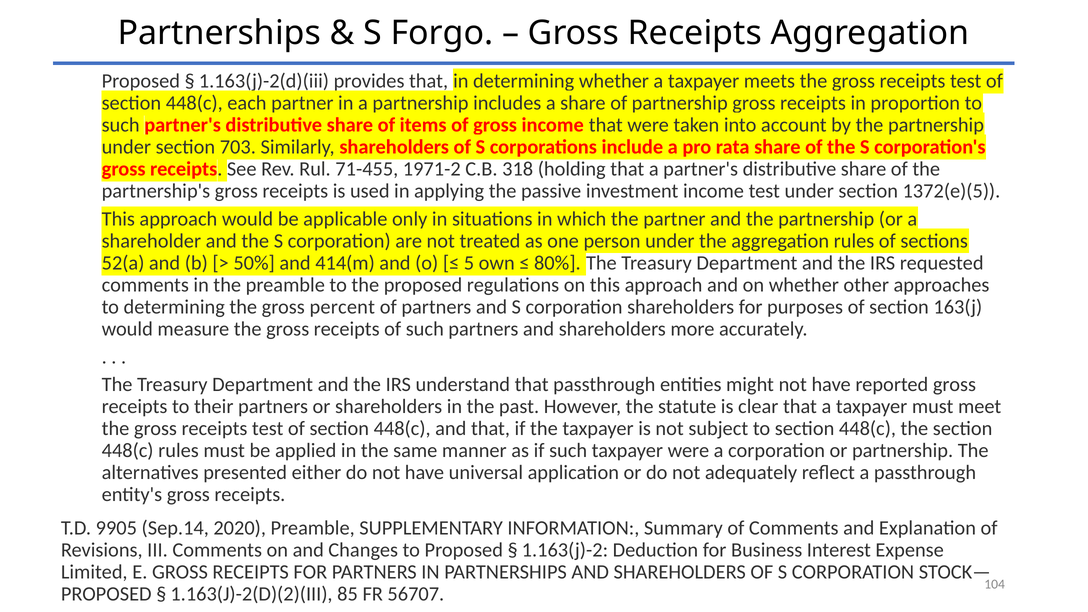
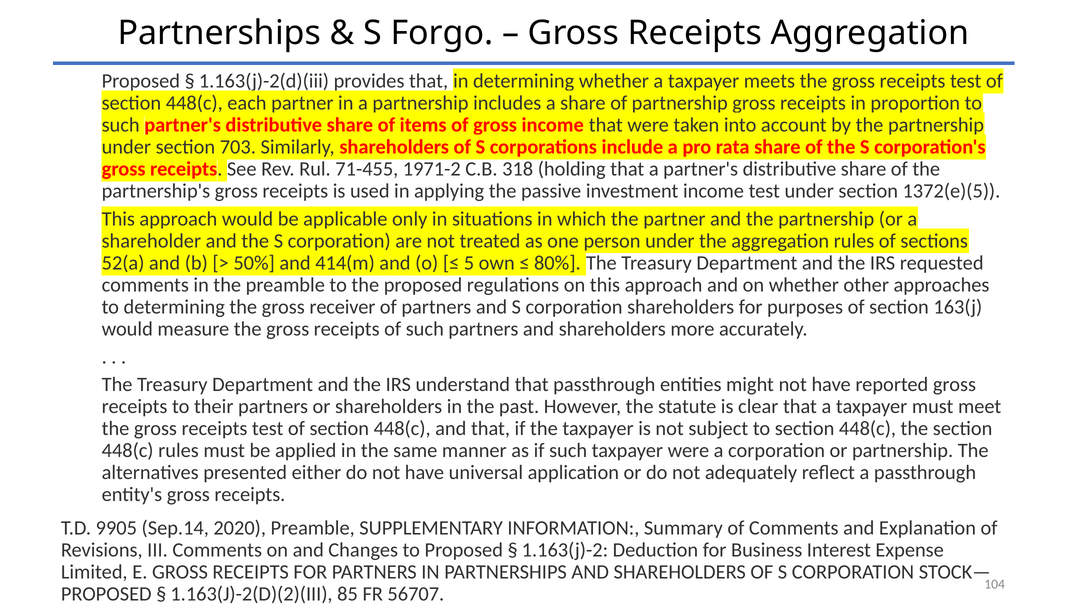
percent: percent -> receiver
